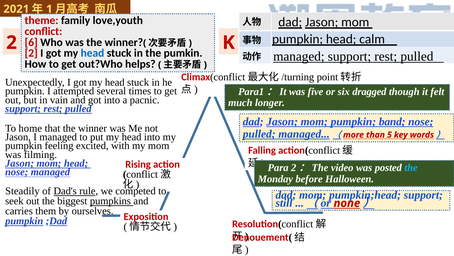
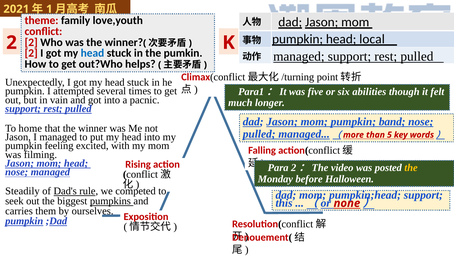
calm: calm -> local
6 at (31, 42): 6 -> 2
dragged: dragged -> abilities
the at (411, 167) colour: light blue -> yellow
still: still -> this
